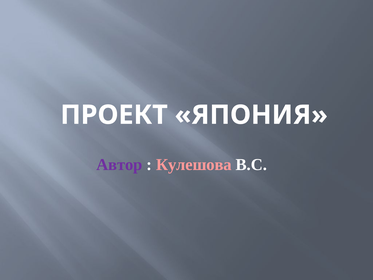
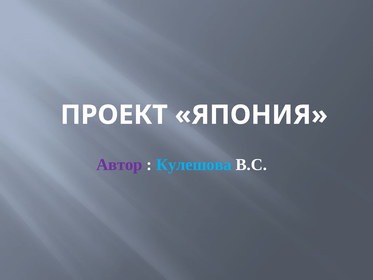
Кулешова colour: pink -> light blue
